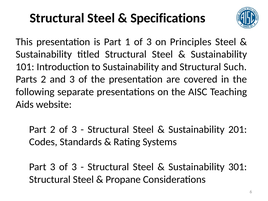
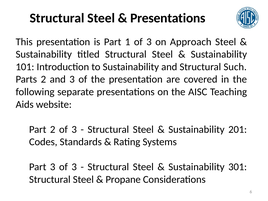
Specifications at (168, 18): Specifications -> Presentations
Principles: Principles -> Approach
